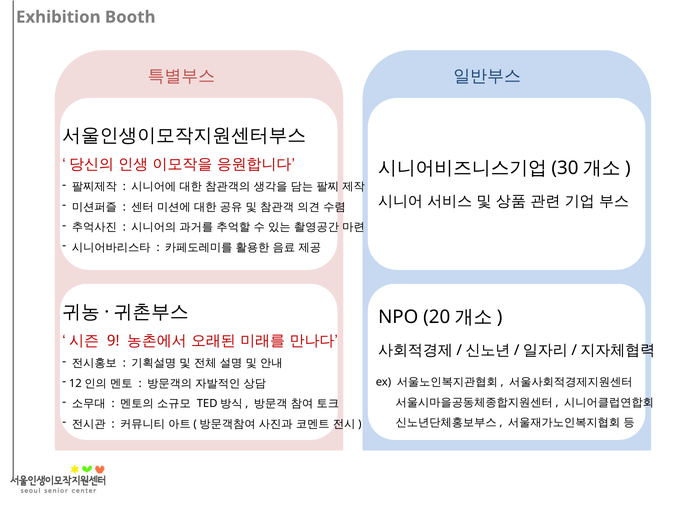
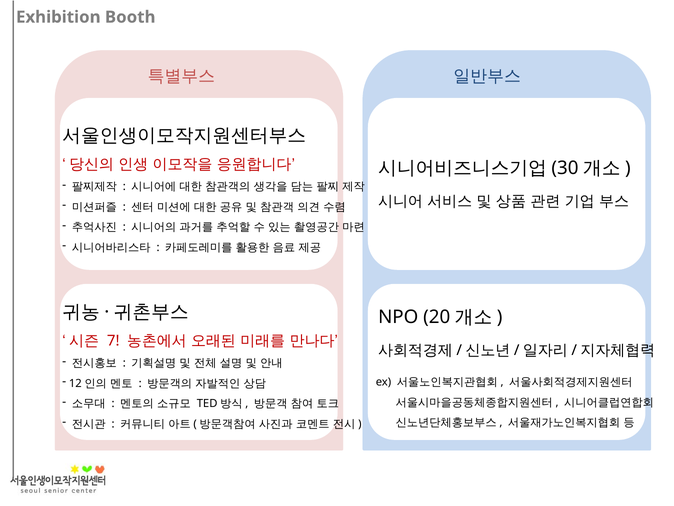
9: 9 -> 7
